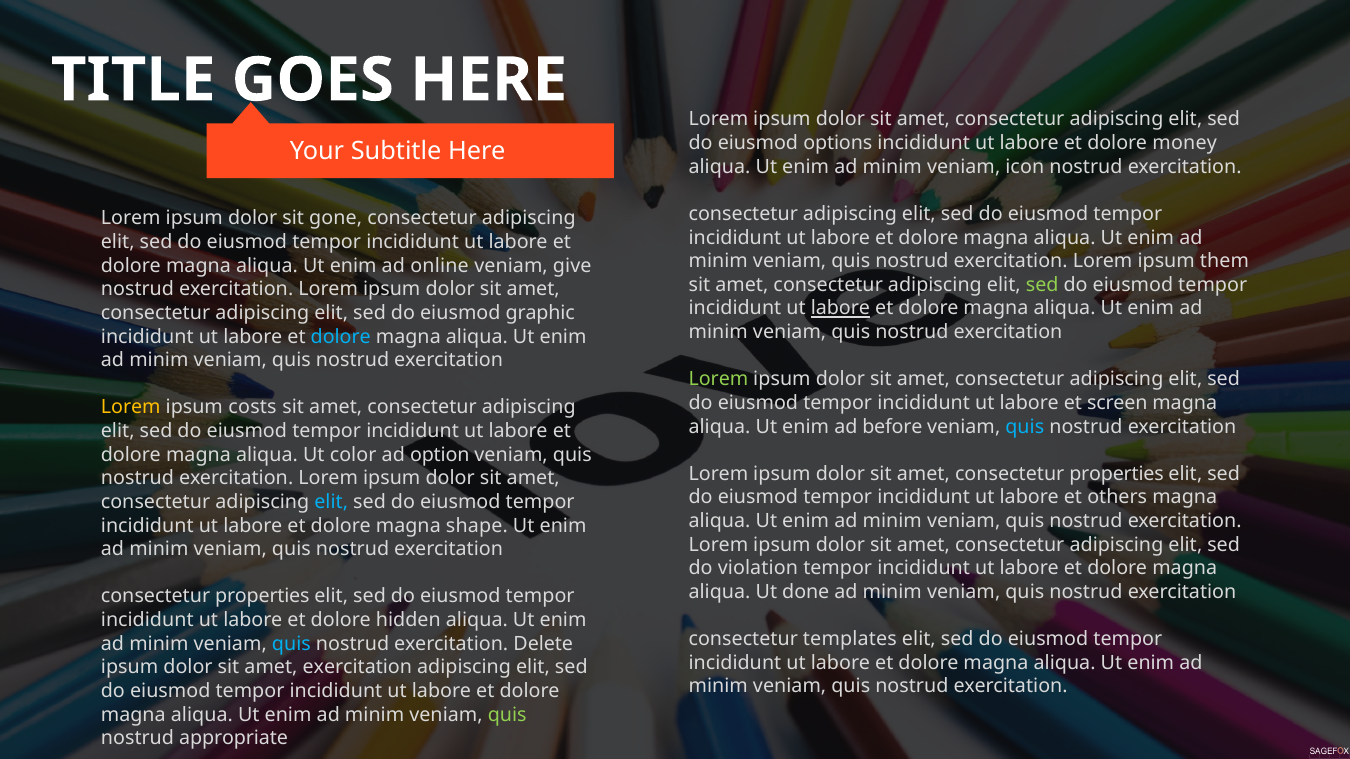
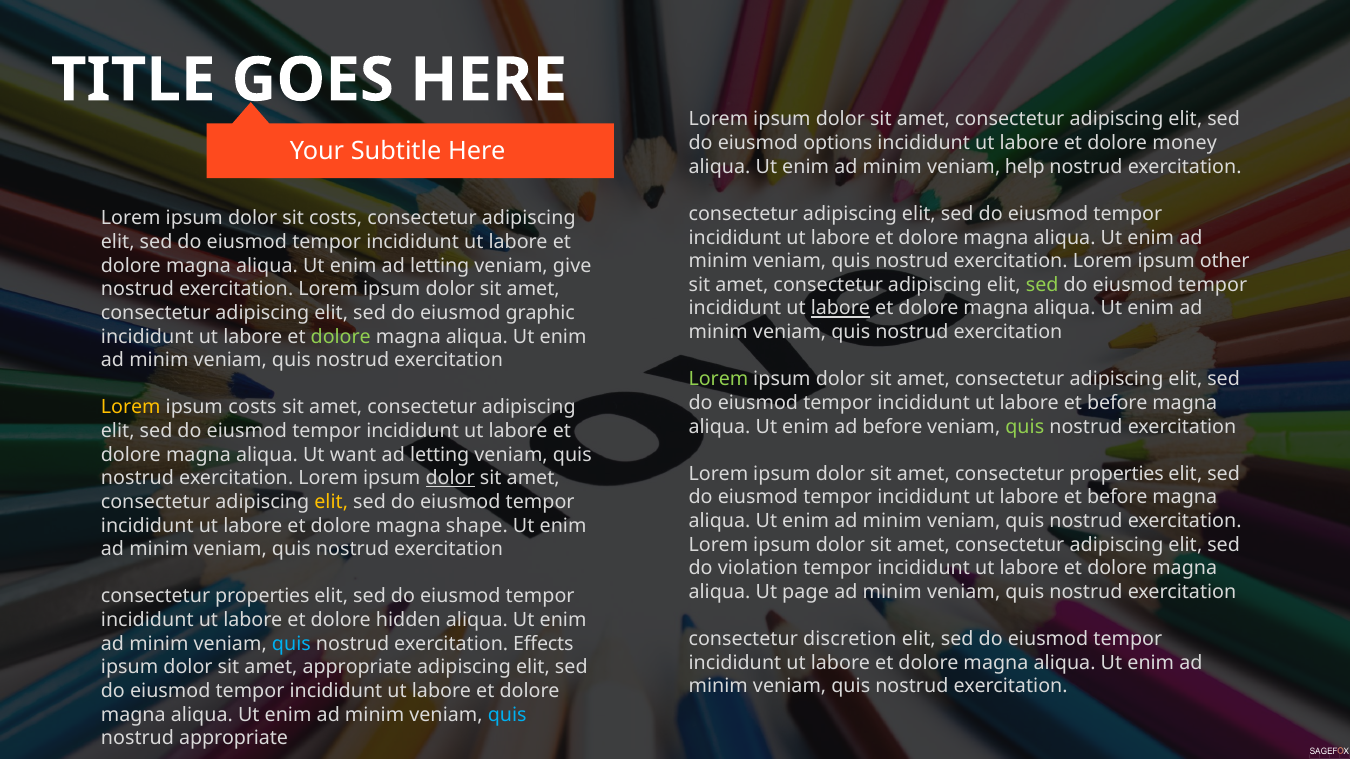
icon: icon -> help
sit gone: gone -> costs
them: them -> other
enim ad online: online -> letting
dolore at (341, 337) colour: light blue -> light green
screen at (1117, 403): screen -> before
quis at (1025, 427) colour: light blue -> light green
color: color -> want
option at (440, 455): option -> letting
dolor at (450, 479) underline: none -> present
others at (1117, 498): others -> before
elit at (331, 502) colour: light blue -> yellow
done: done -> page
templates: templates -> discretion
Delete: Delete -> Effects
amet exercitation: exercitation -> appropriate
quis at (507, 715) colour: light green -> light blue
